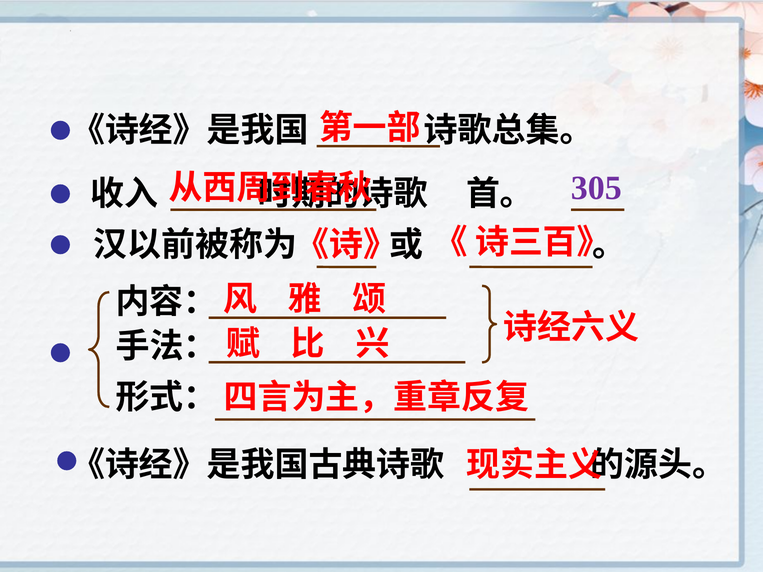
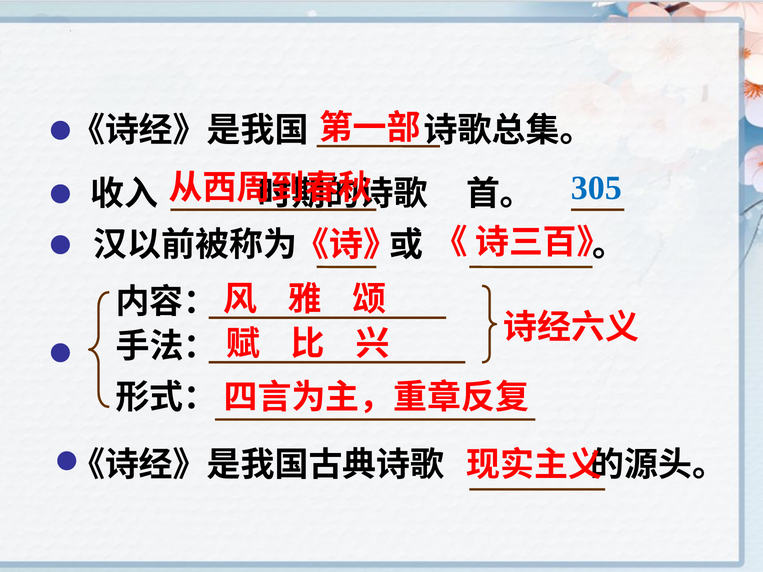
305 colour: purple -> blue
